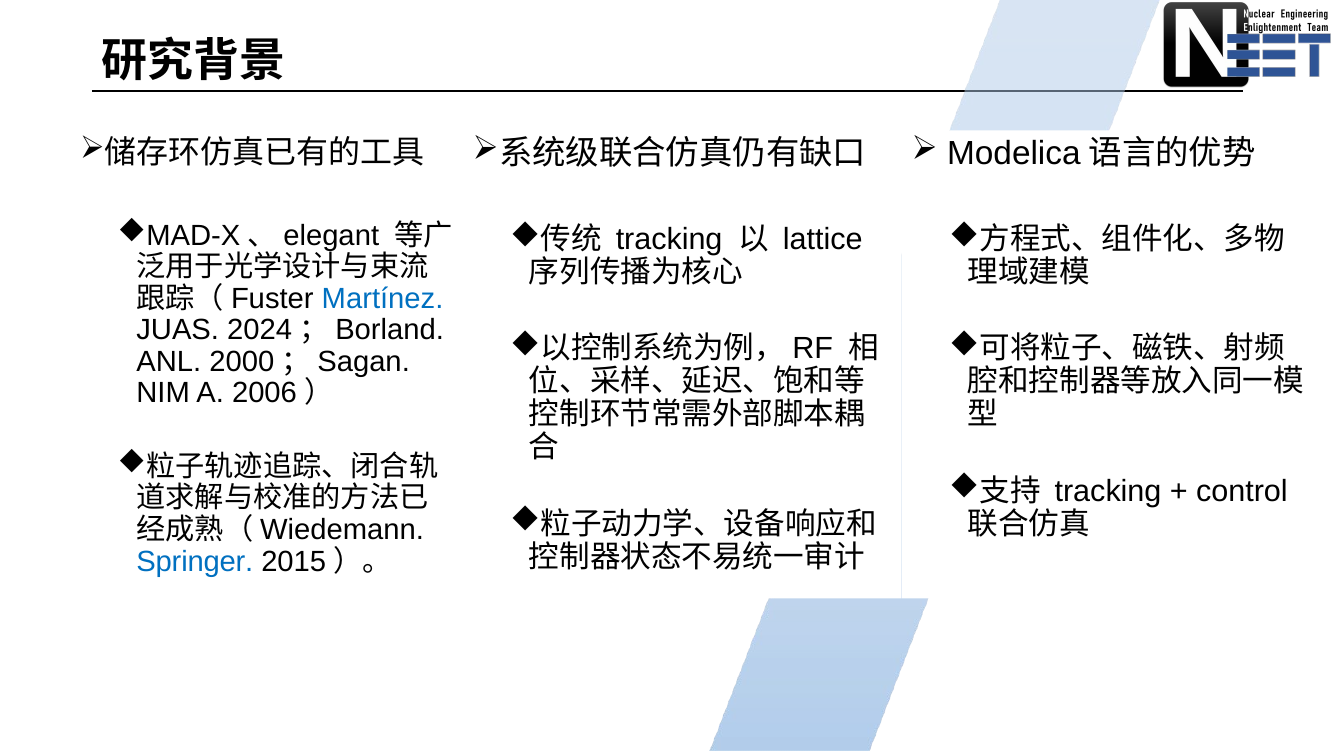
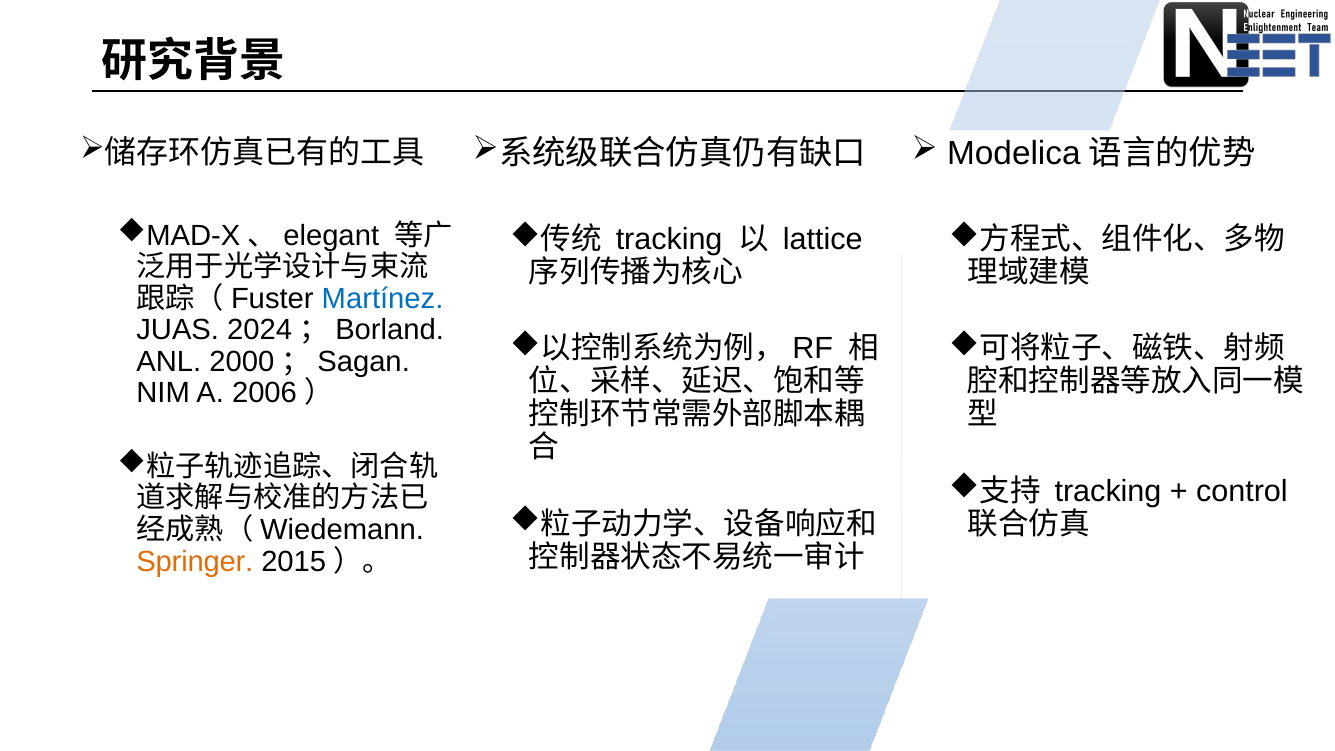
Springer colour: blue -> orange
